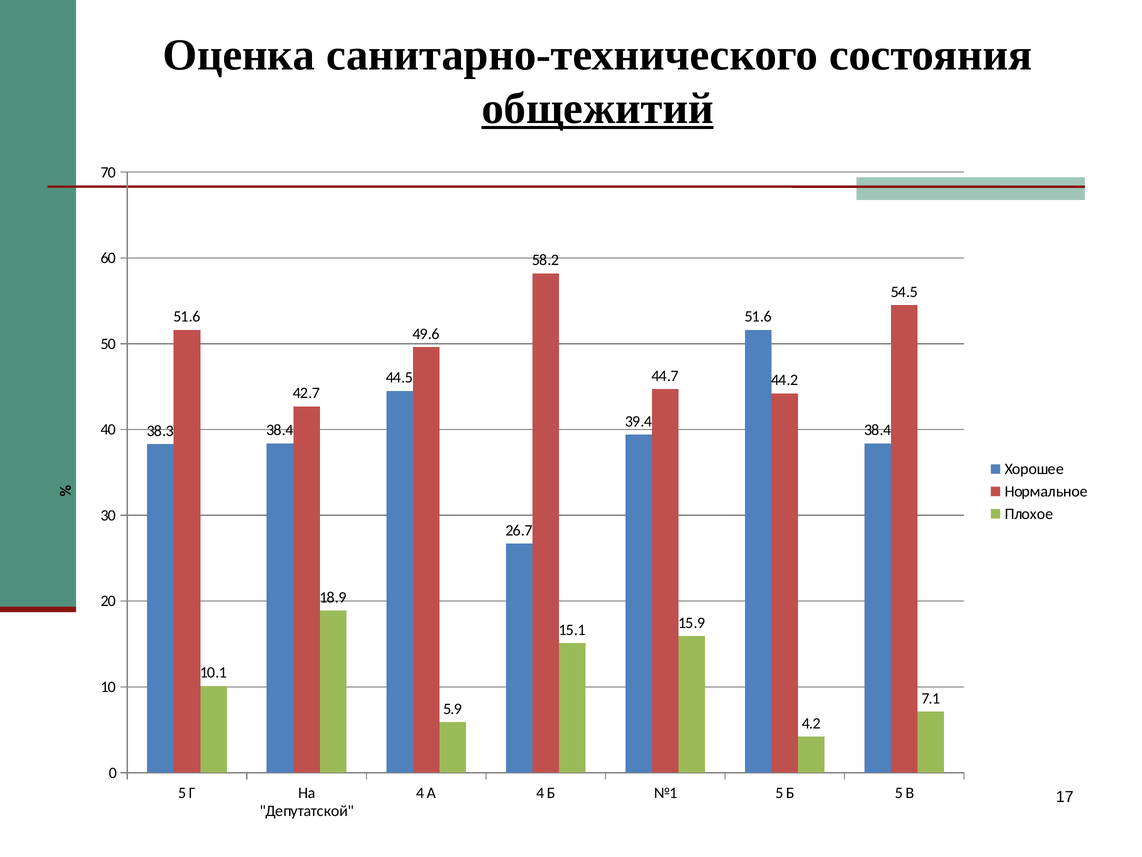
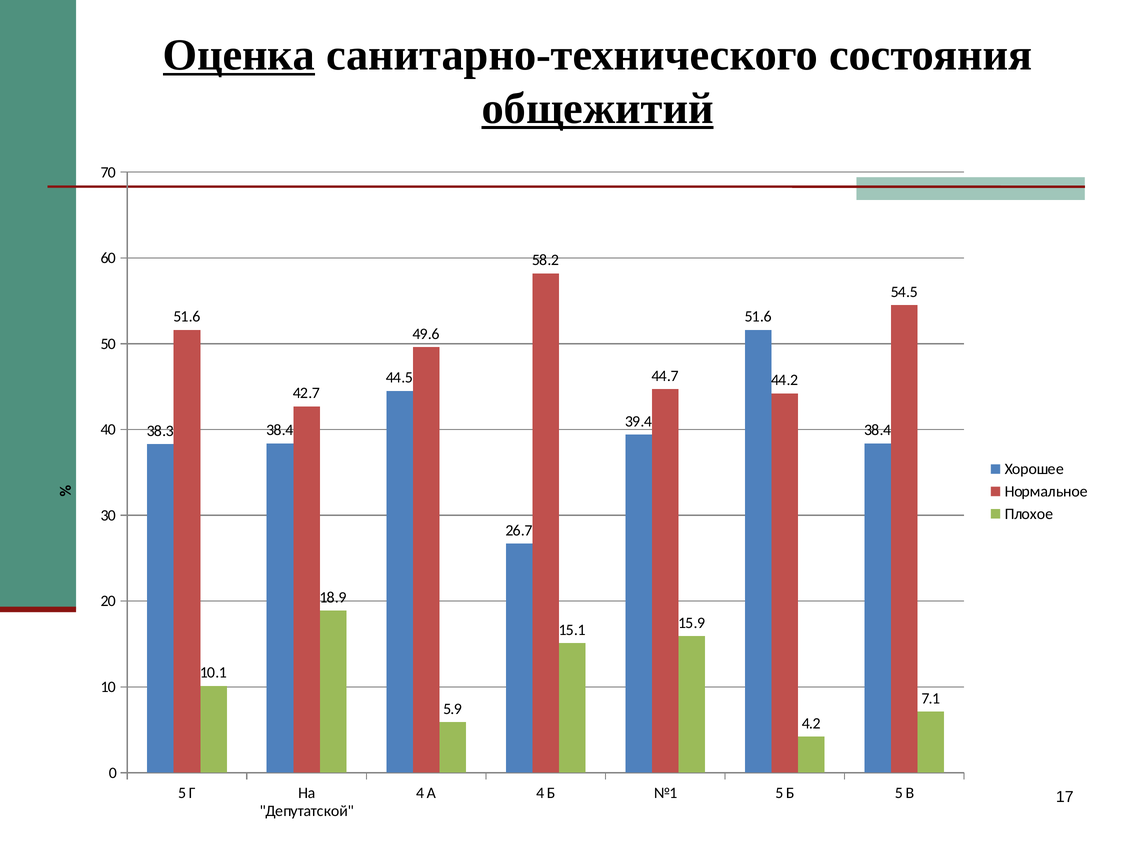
Оценка underline: none -> present
